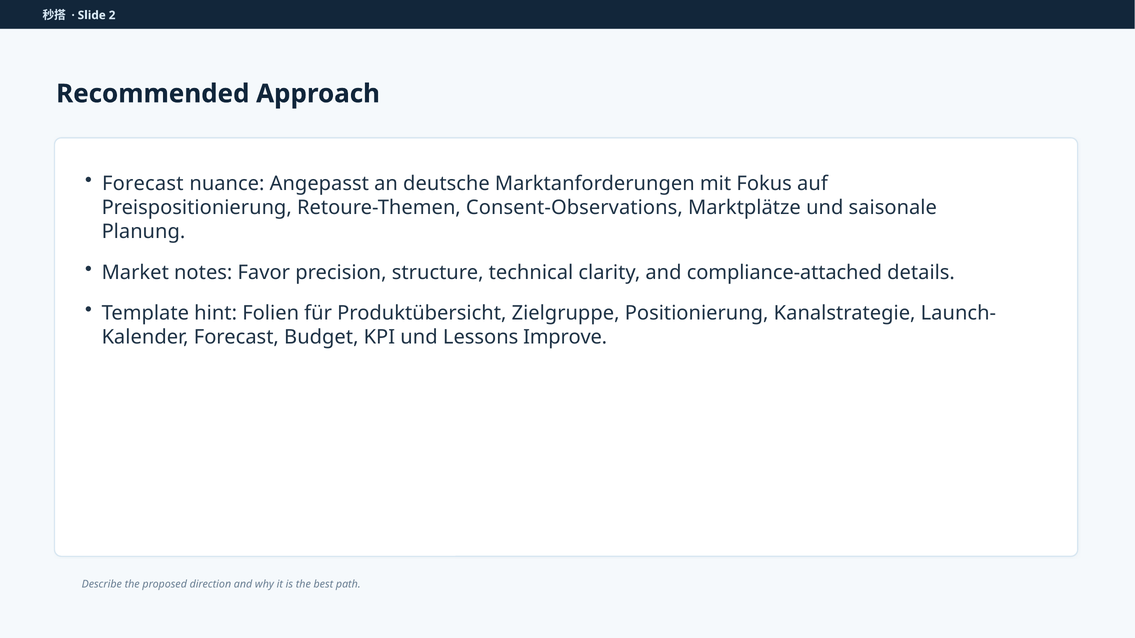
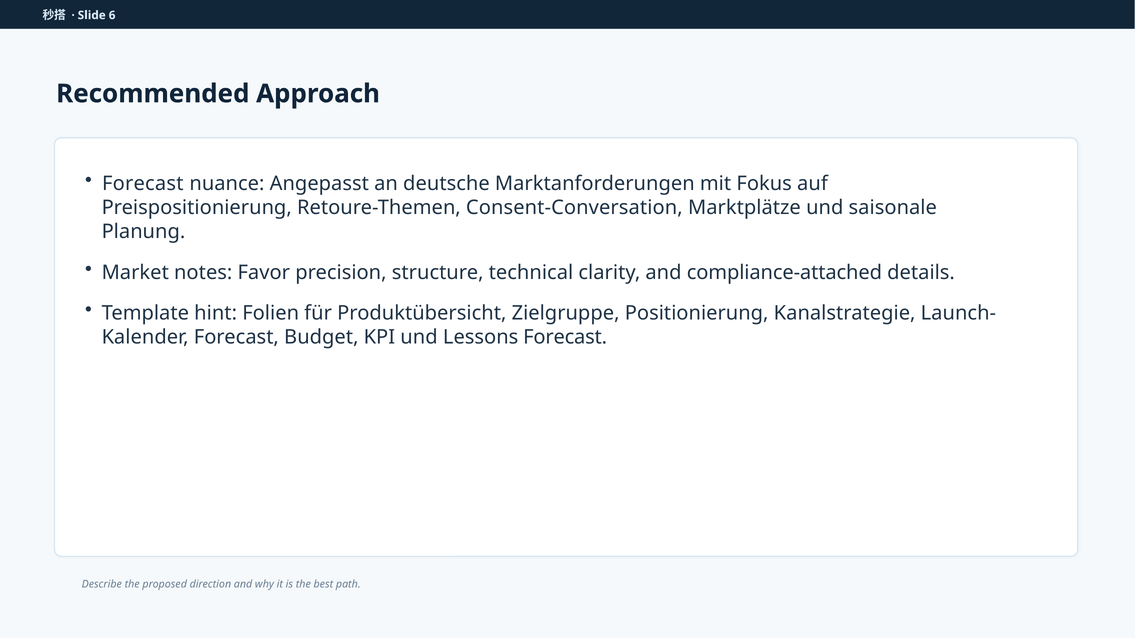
2: 2 -> 6
Consent-Observations: Consent-Observations -> Consent-Conversation
Lessons Improve: Improve -> Forecast
